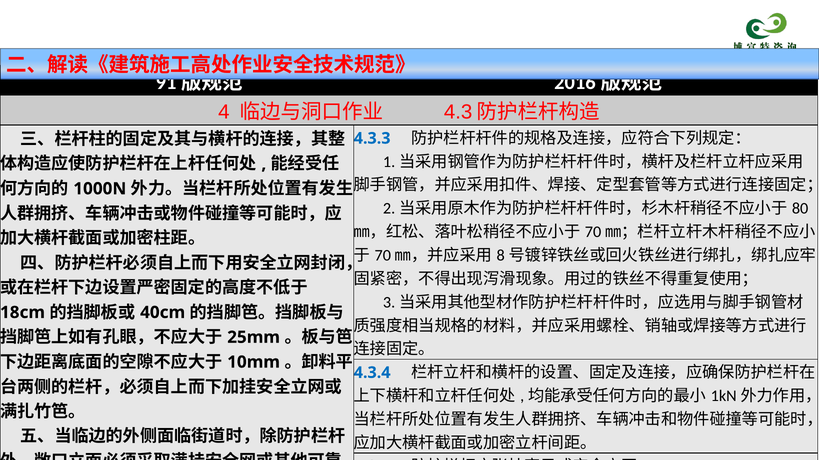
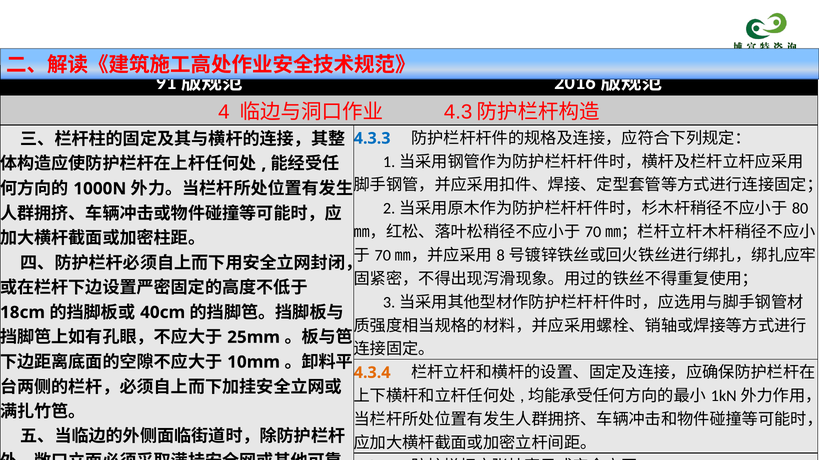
4.3.4 colour: blue -> orange
